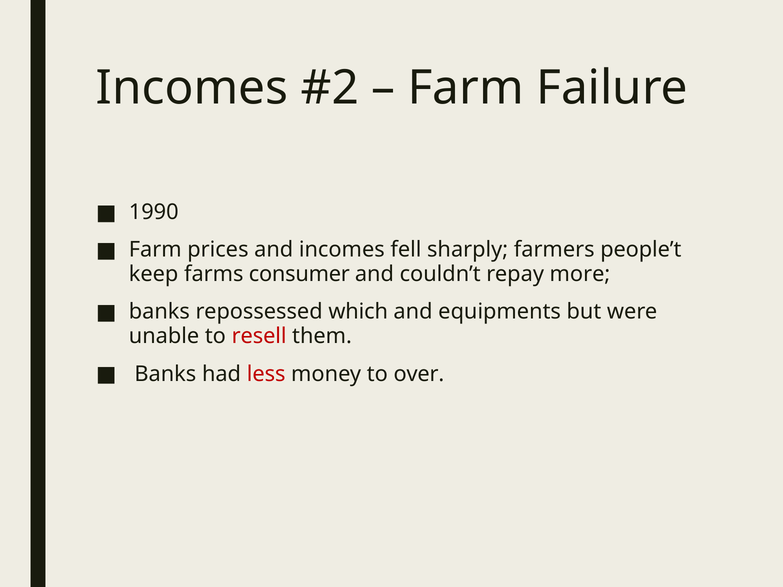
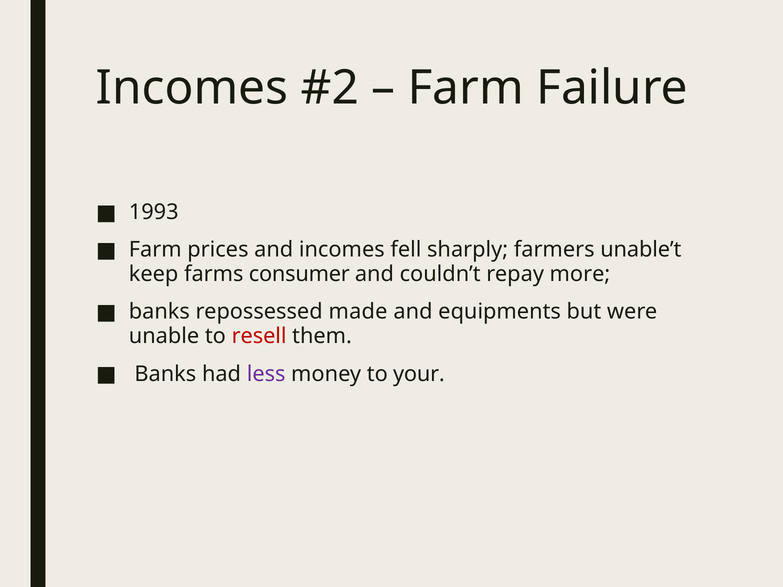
1990: 1990 -> 1993
people’t: people’t -> unable’t
which: which -> made
less colour: red -> purple
over: over -> your
